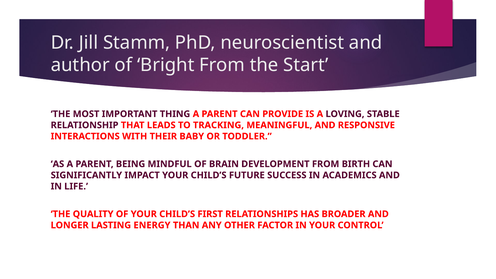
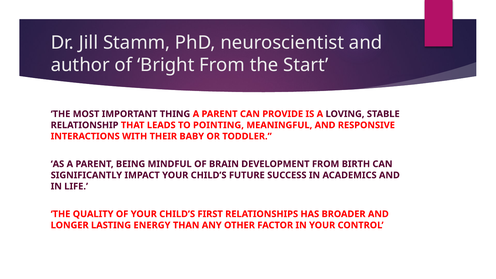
TRACKING: TRACKING -> POINTING
